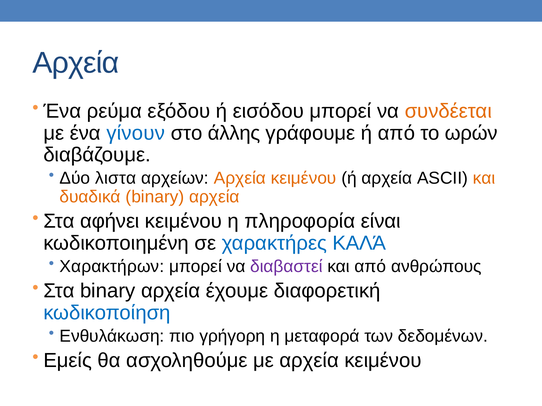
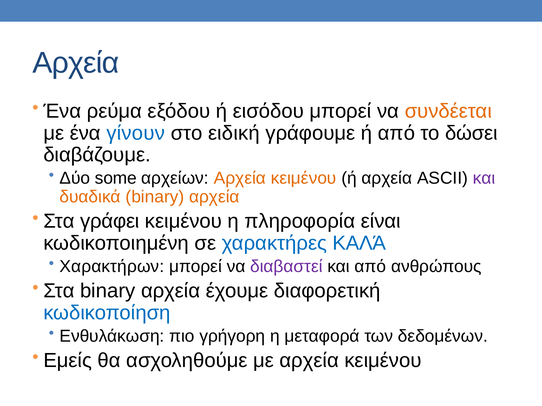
άλλης: άλλης -> ειδική
ωρών: ωρών -> δώσει
λιστα: λιστα -> some
και at (484, 178) colour: orange -> purple
αφήνει: αφήνει -> γράφει
